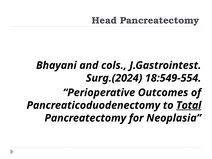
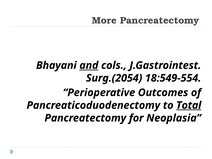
Head: Head -> More
and underline: none -> present
Surg.(2024: Surg.(2024 -> Surg.(2054
